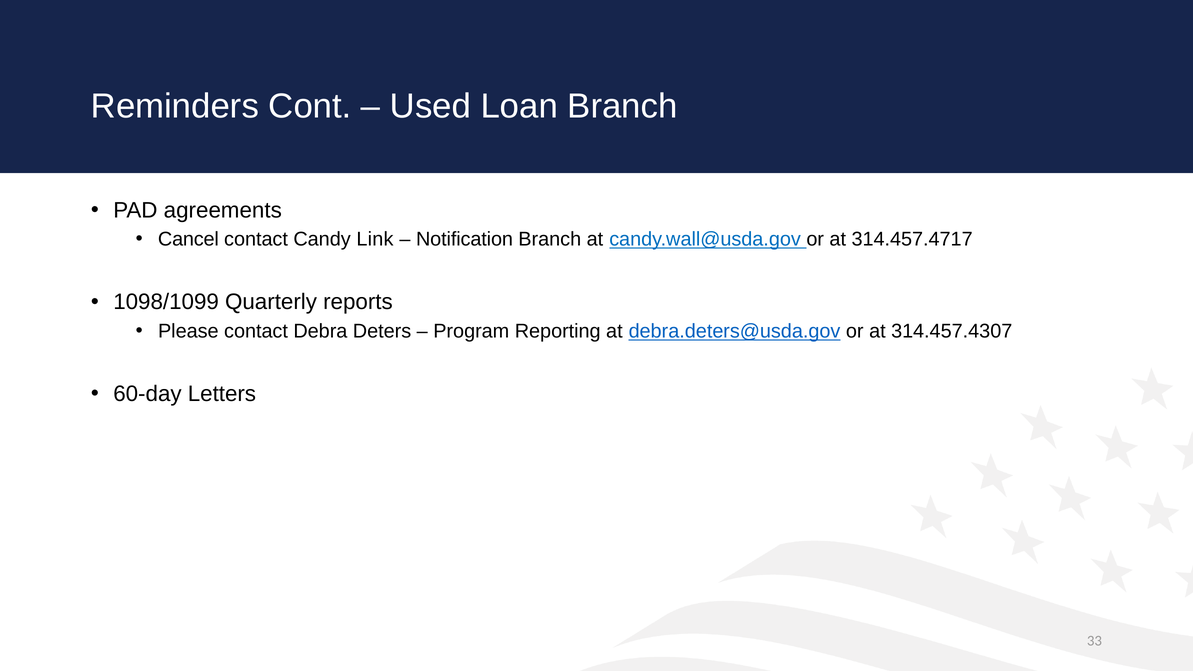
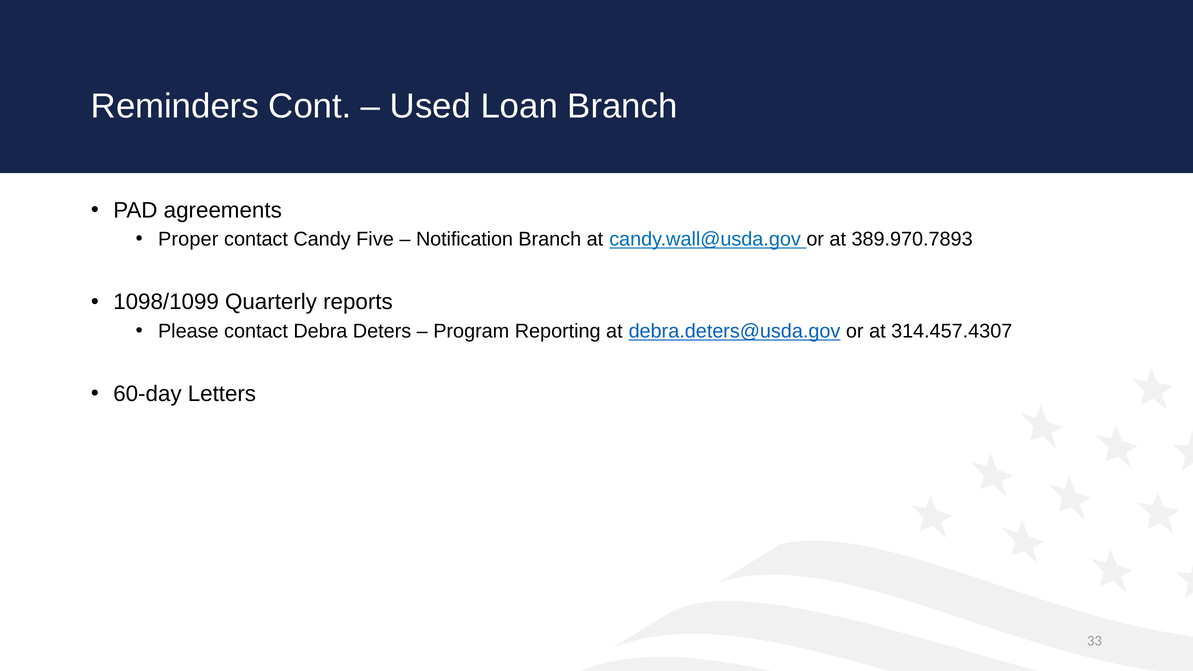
Cancel: Cancel -> Proper
Link: Link -> Five
314.457.4717: 314.457.4717 -> 389.970.7893
